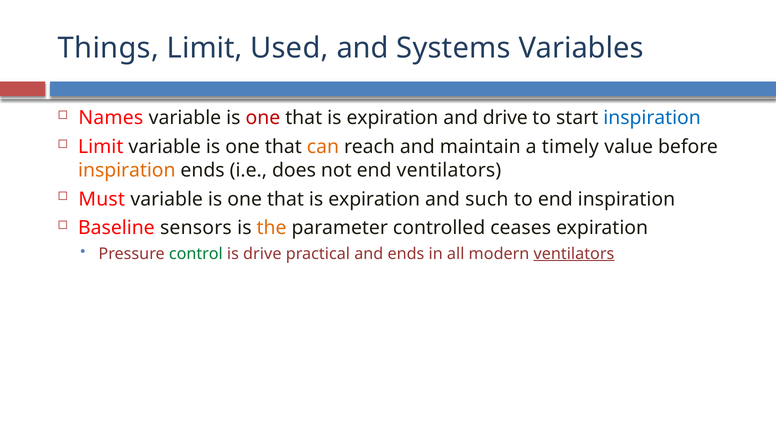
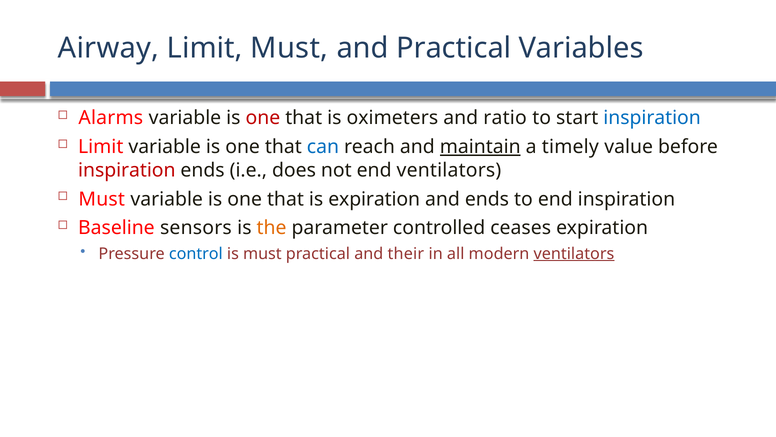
Things: Things -> Airway
Limit Used: Used -> Must
and Systems: Systems -> Practical
Names: Names -> Alarms
expiration at (392, 118): expiration -> oximeters
and drive: drive -> ratio
can colour: orange -> blue
maintain underline: none -> present
inspiration at (127, 170) colour: orange -> red
and such: such -> ends
control colour: green -> blue
is drive: drive -> must
and ends: ends -> their
